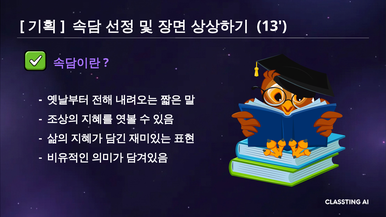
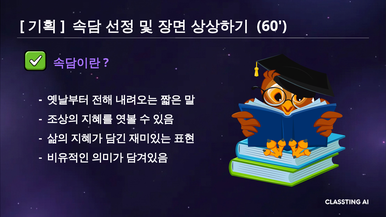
13: 13 -> 60
